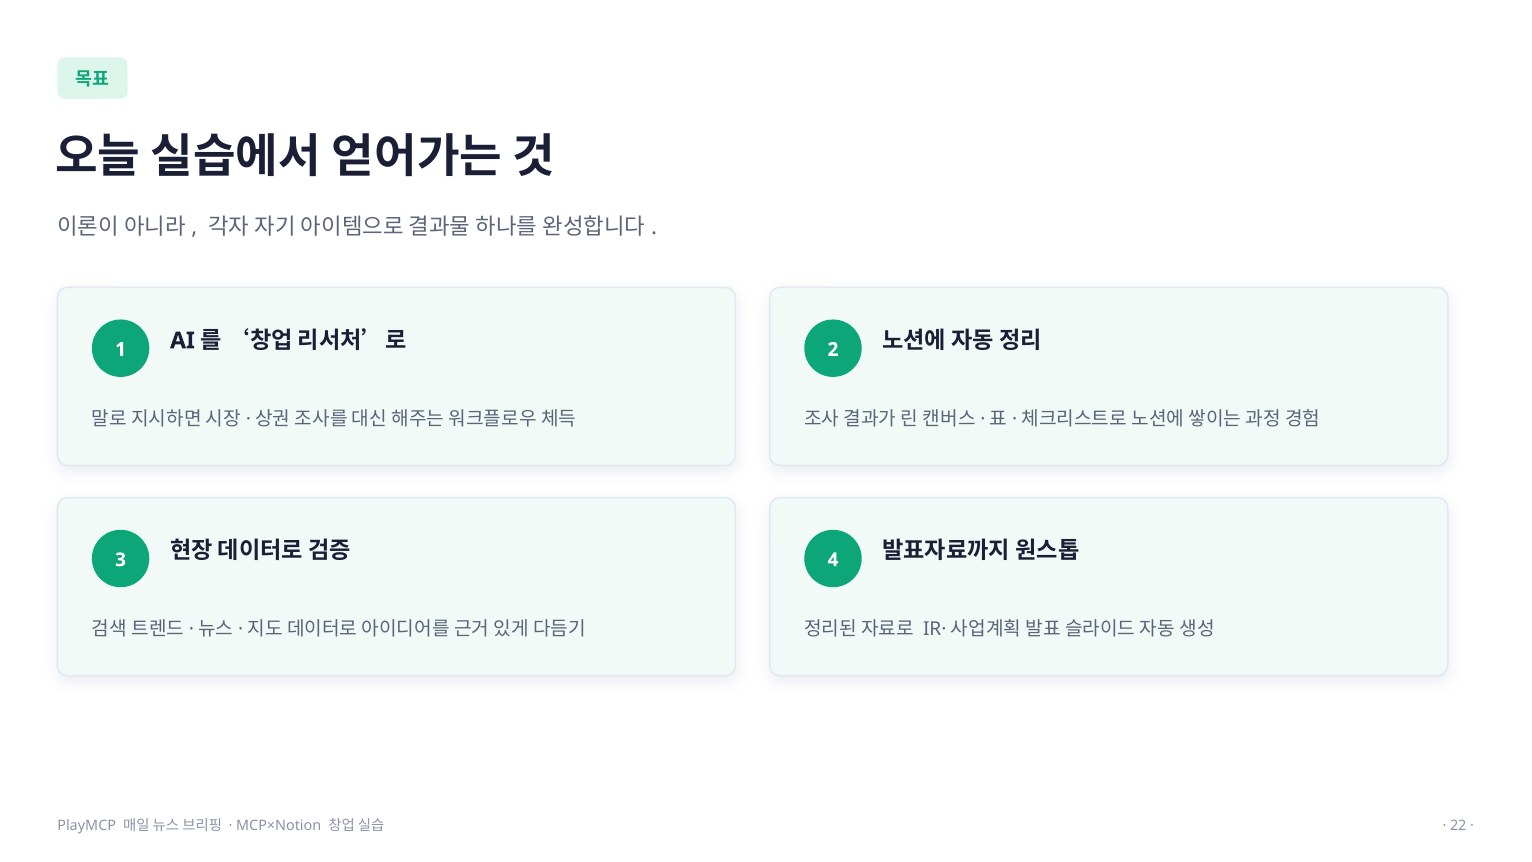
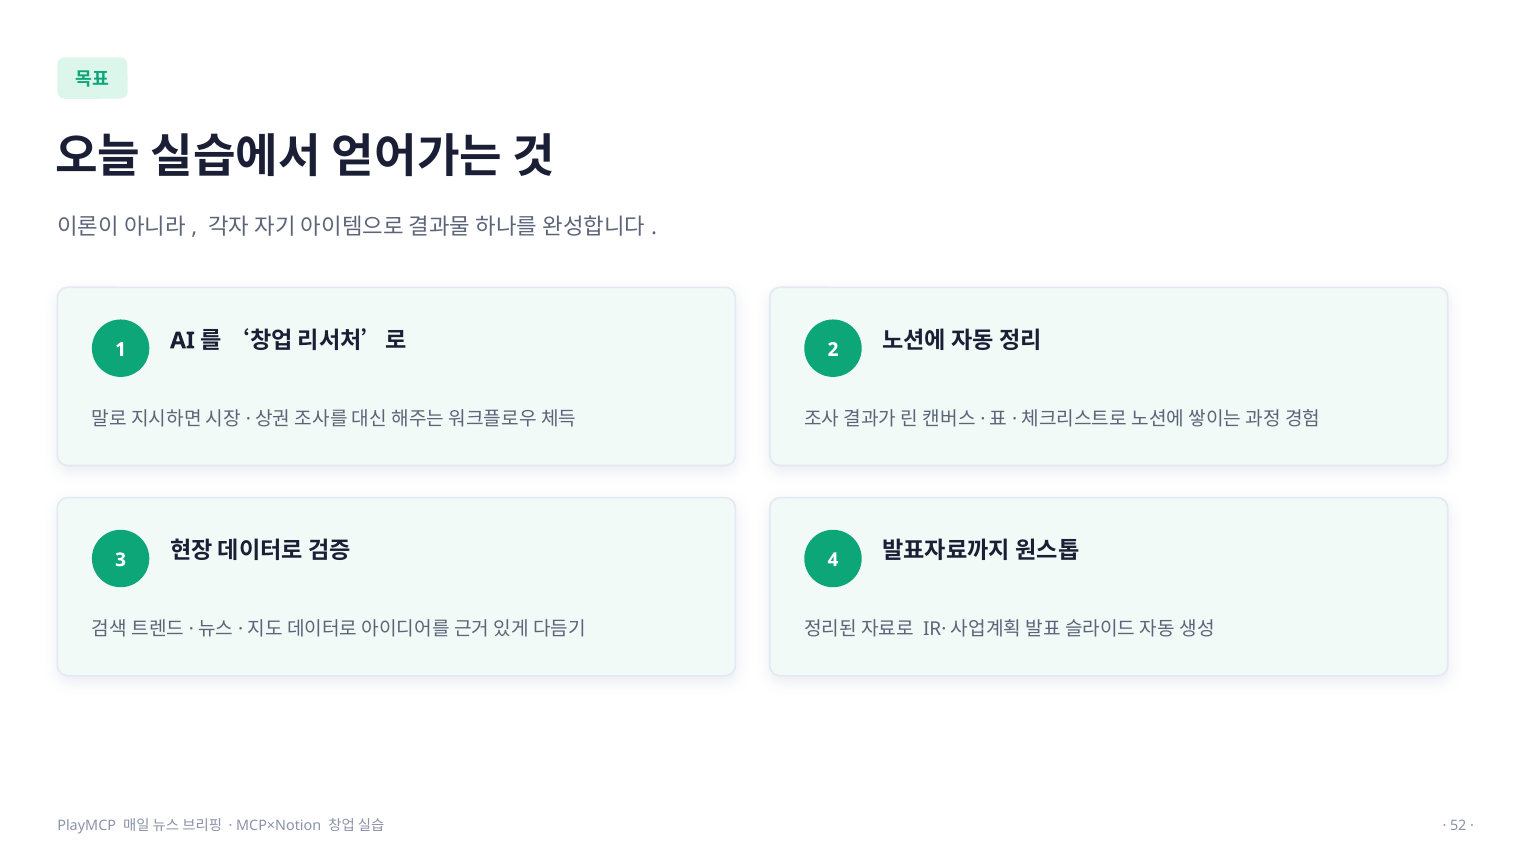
22: 22 -> 52
